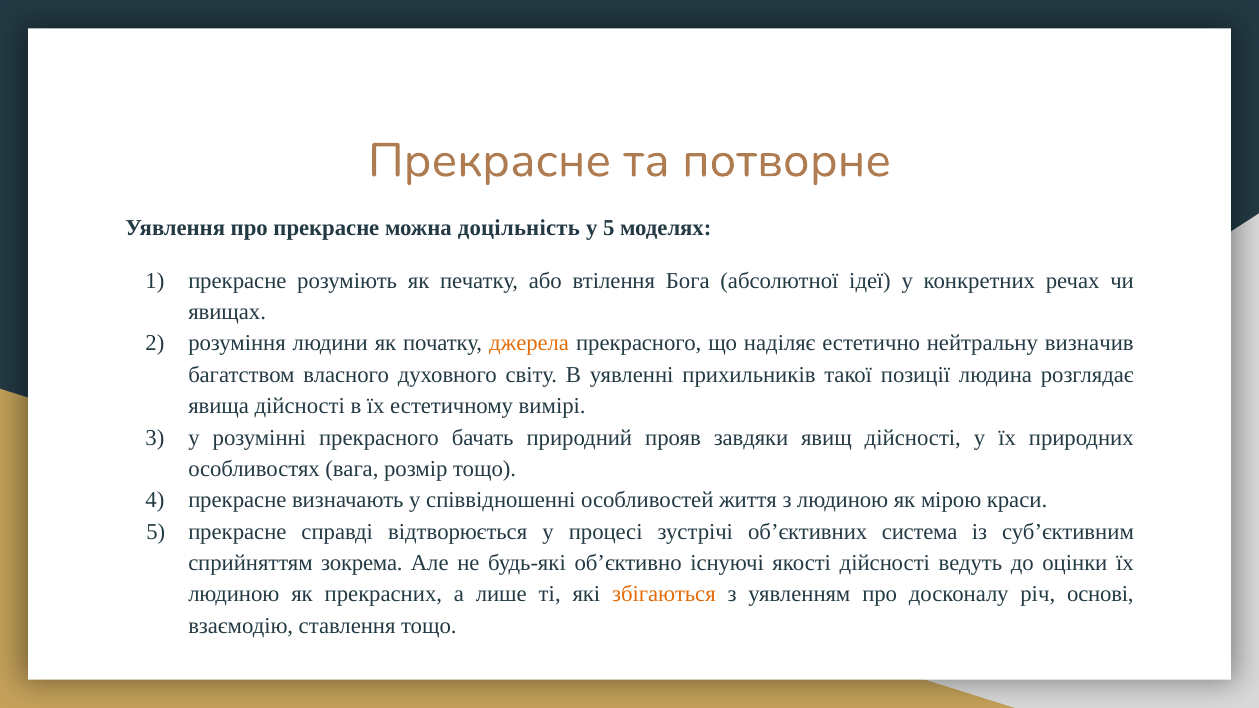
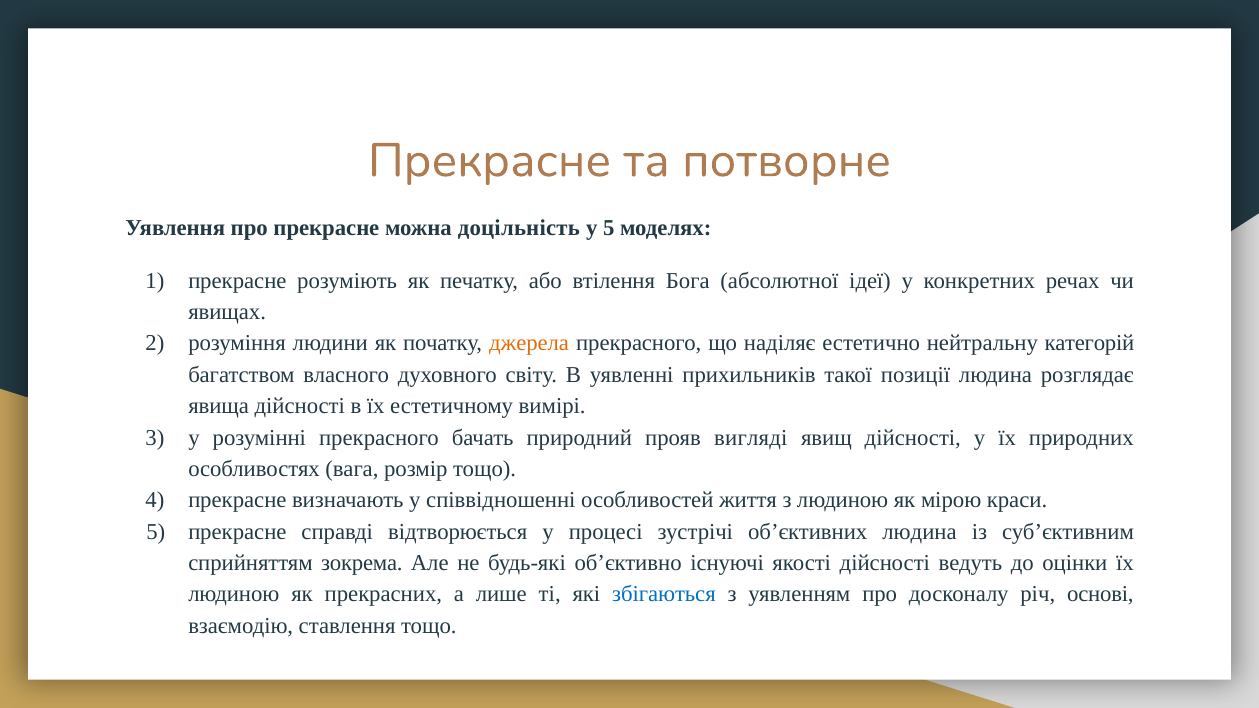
визначив: визначив -> категорій
завдяки: завдяки -> вигляді
об’єктивних система: система -> людина
збігаються colour: orange -> blue
